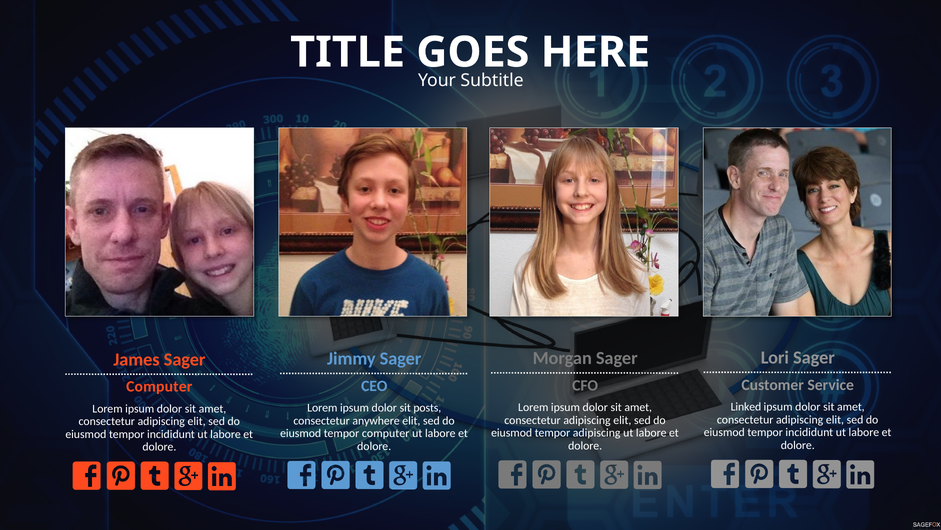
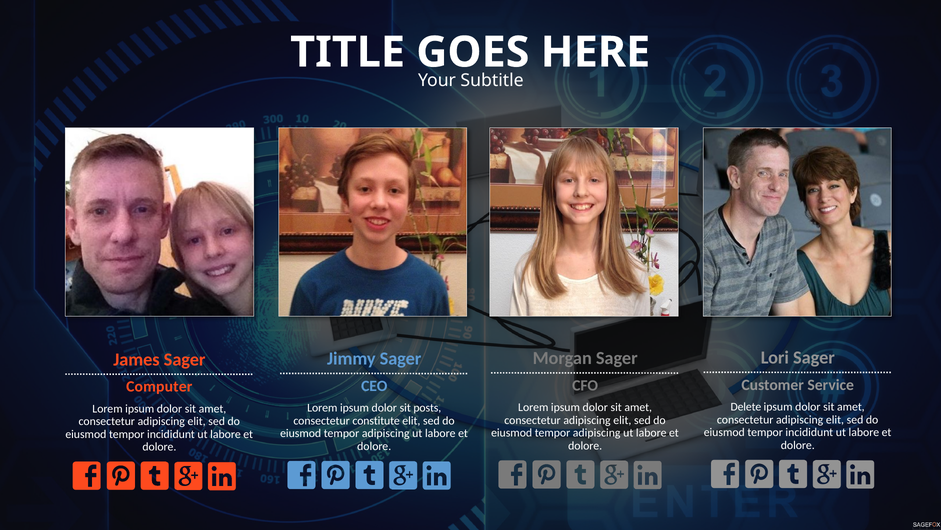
Linked: Linked -> Delete
anywhere: anywhere -> constitute
computer at (386, 433): computer -> adipiscing
